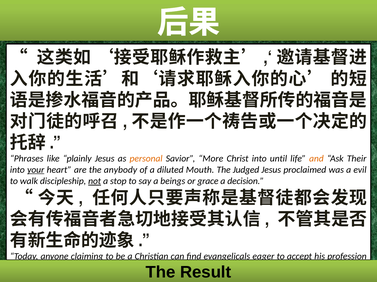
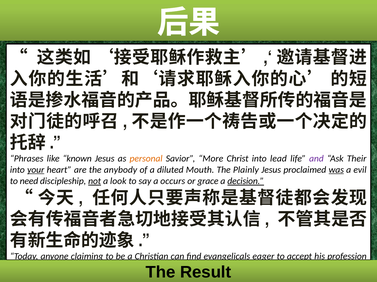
plainly: plainly -> known
until: until -> lead
and colour: orange -> purple
Judged: Judged -> Plainly
was underline: none -> present
walk: walk -> need
stop: stop -> look
beings: beings -> occurs
decision underline: none -> present
